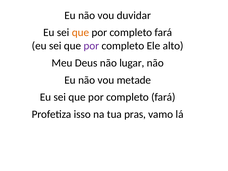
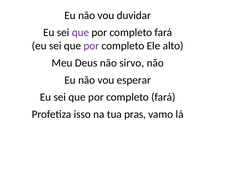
que at (80, 32) colour: orange -> purple
lugar: lugar -> sirvo
metade: metade -> esperar
